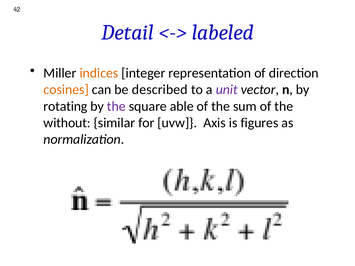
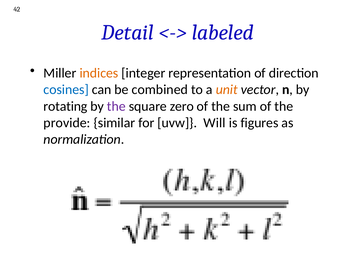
cosines colour: orange -> blue
described: described -> combined
unit colour: purple -> orange
able: able -> zero
without: without -> provide
Axis: Axis -> Will
